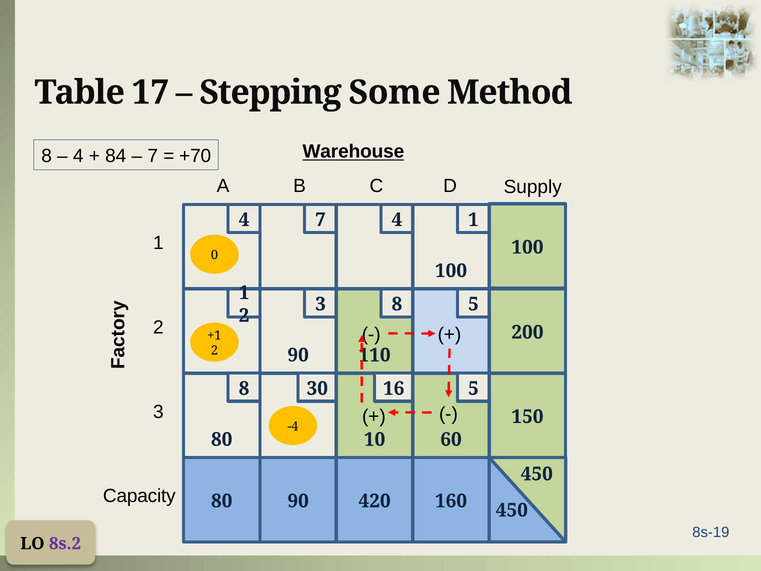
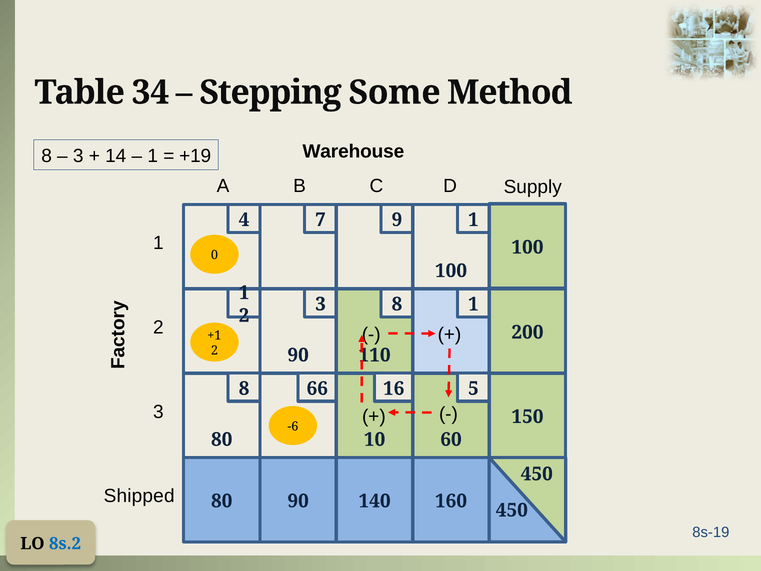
17: 17 -> 34
Warehouse underline: present -> none
4 at (78, 156): 4 -> 3
84: 84 -> 14
7 at (153, 156): 7 -> 1
+70: +70 -> +19
7 4: 4 -> 9
8 5: 5 -> 1
30: 30 -> 66
-4: -4 -> -6
Capacity: Capacity -> Shipped
420: 420 -> 140
8s.2 colour: purple -> blue
